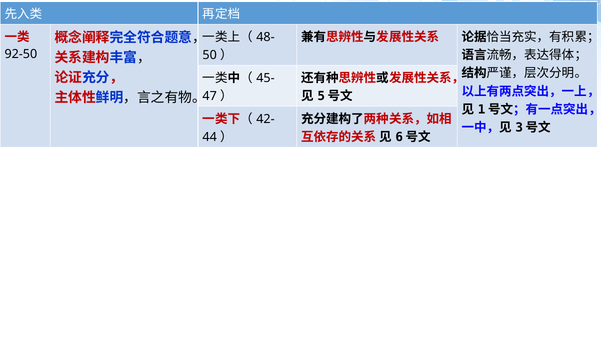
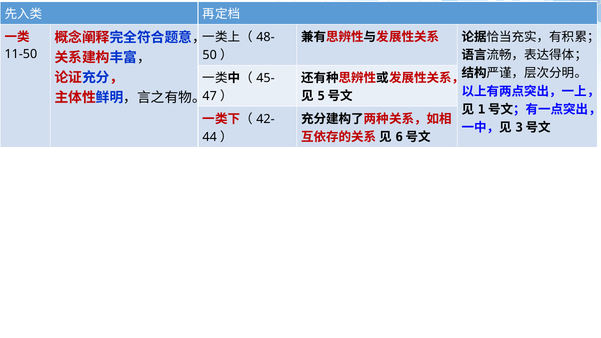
92-50: 92-50 -> 11-50
